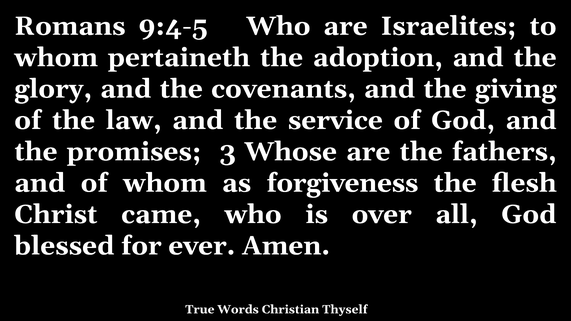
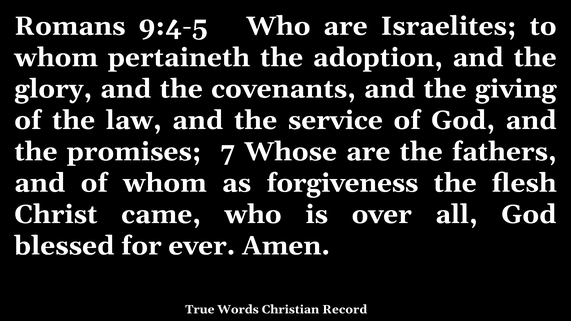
3: 3 -> 7
Thyself: Thyself -> Record
